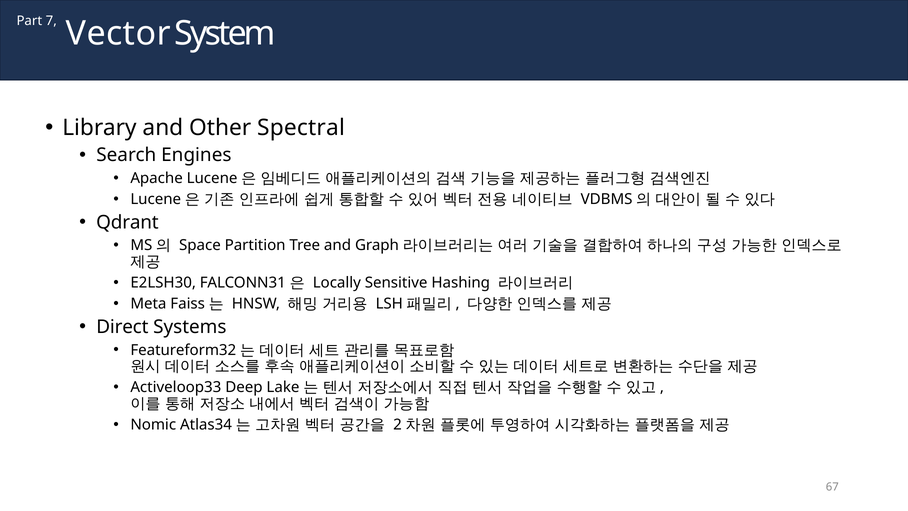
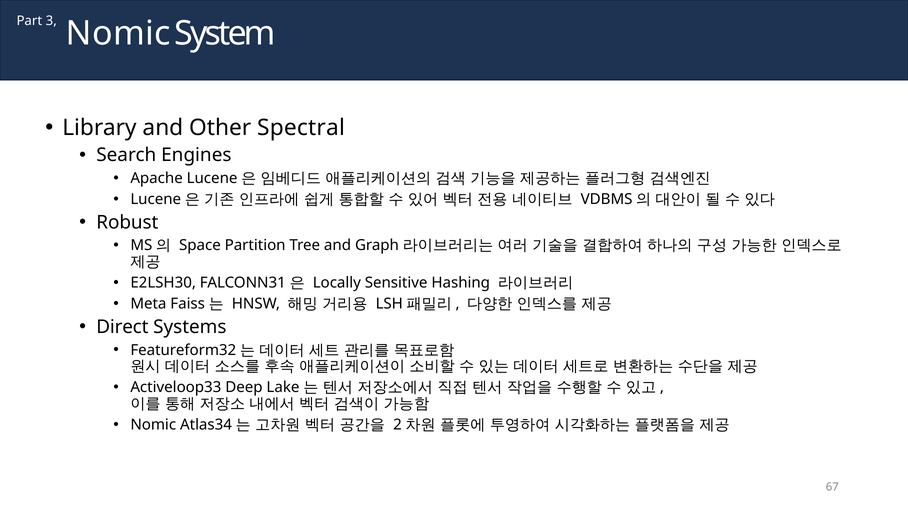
7: 7 -> 3
Vector at (118, 34): Vector -> Nomic
Qdrant: Qdrant -> Robust
